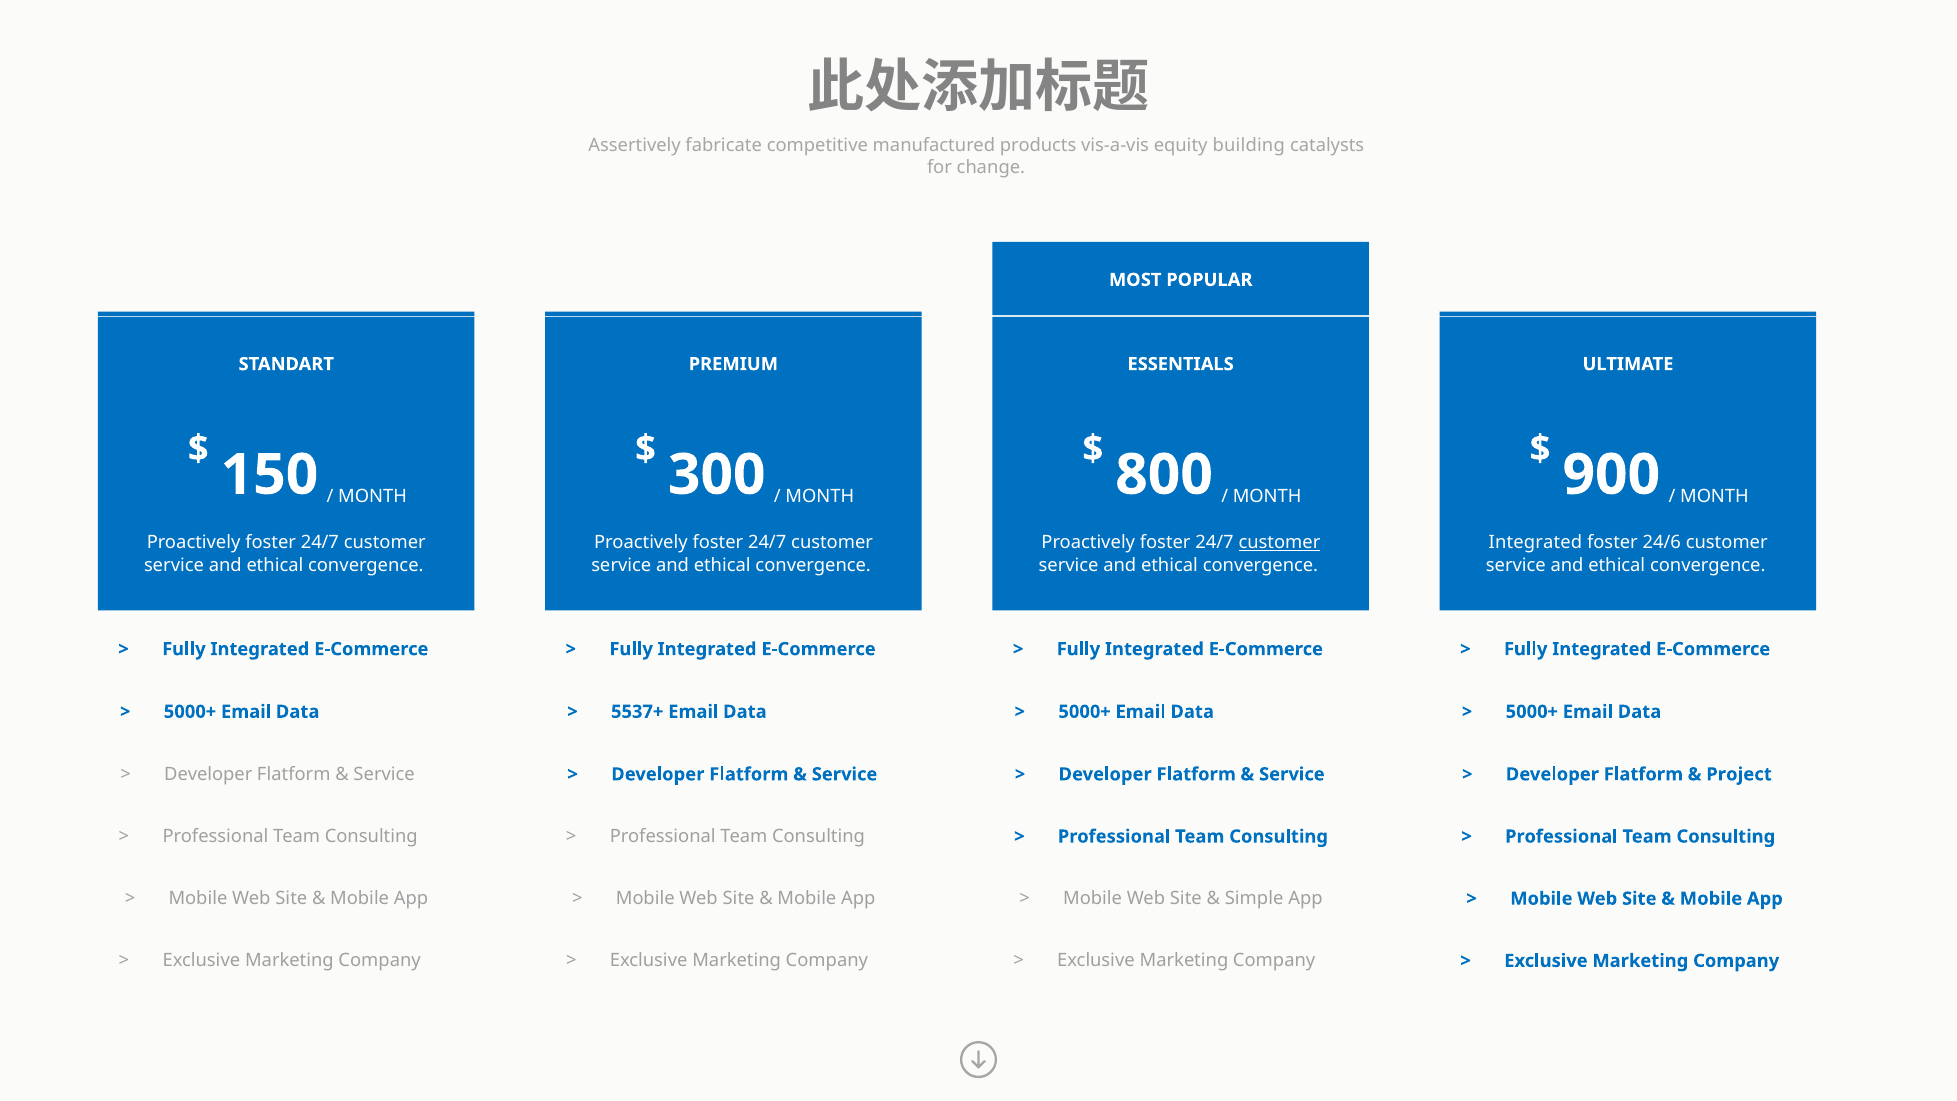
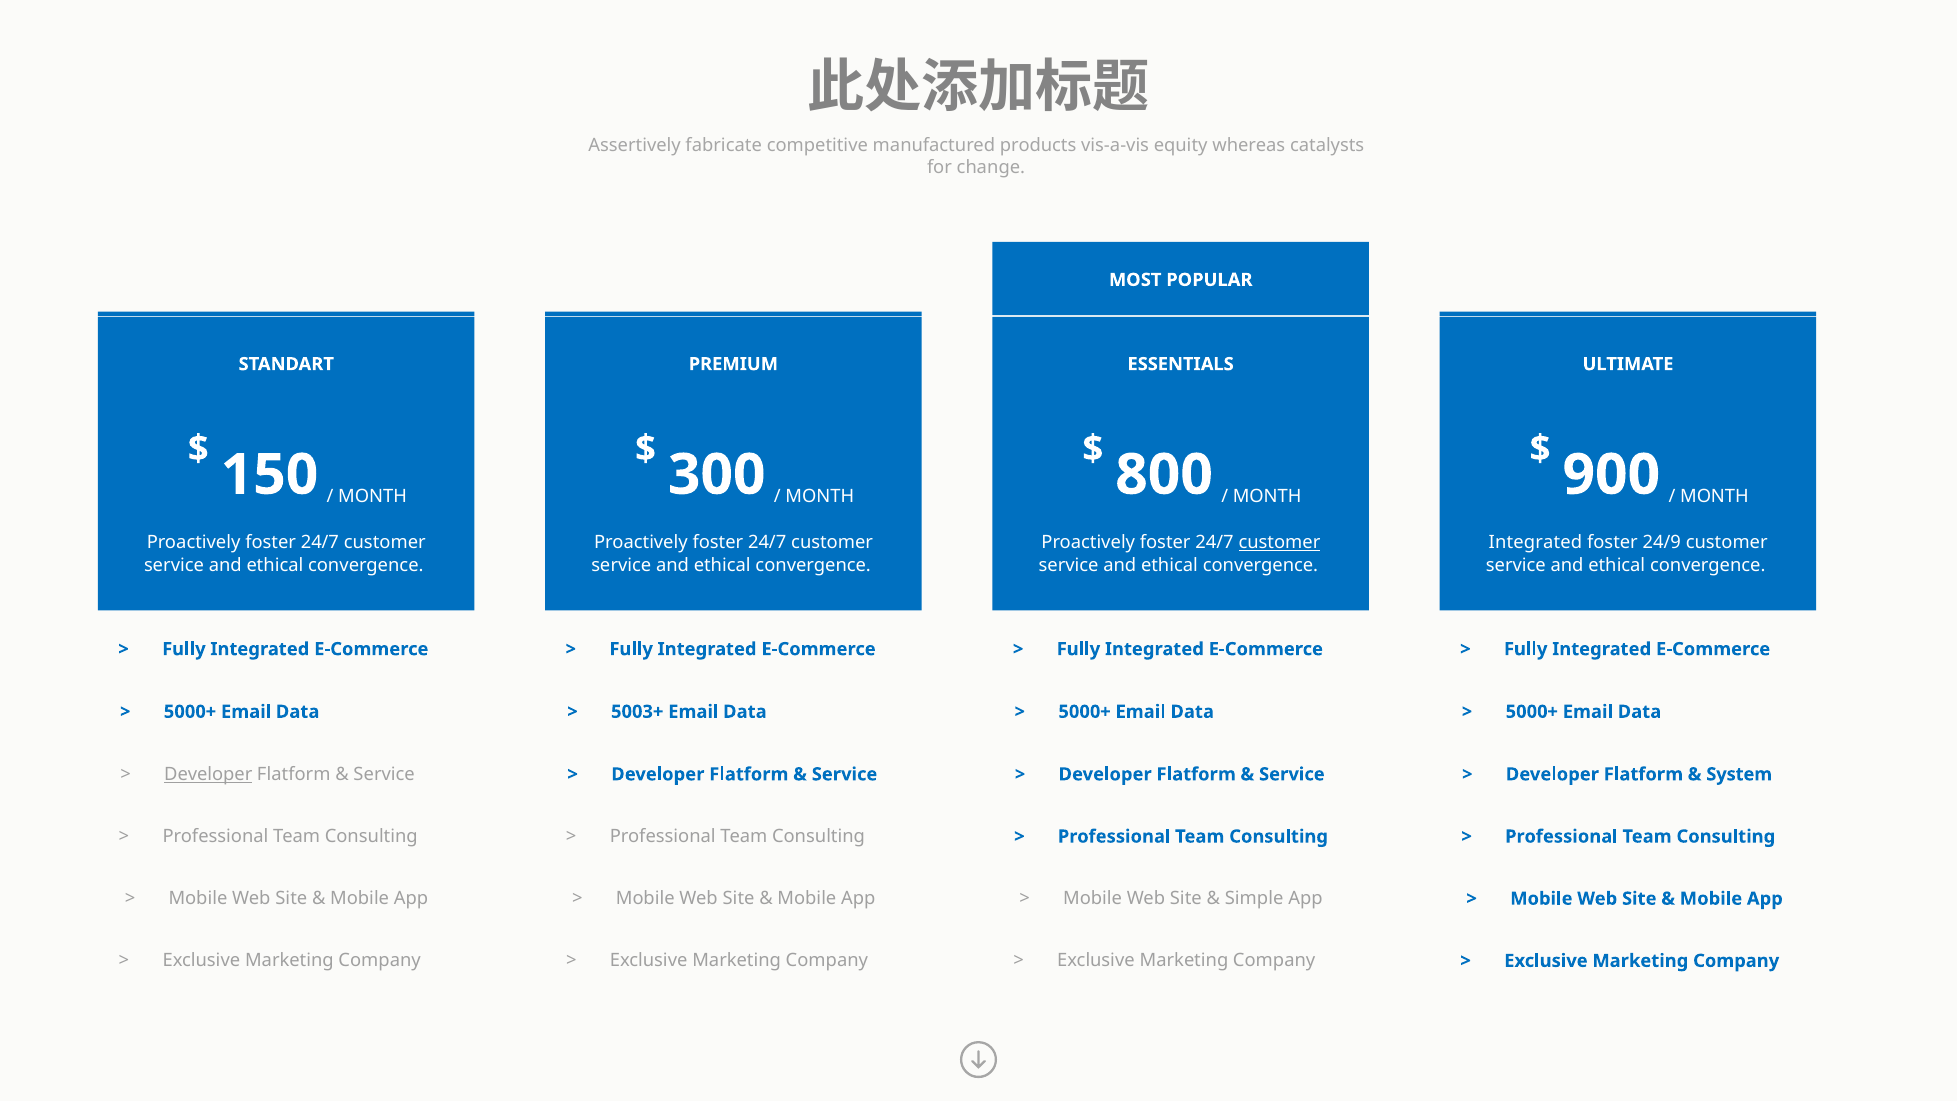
building: building -> whereas
24/6: 24/6 -> 24/9
5537+: 5537+ -> 5003+
Developer at (208, 774) underline: none -> present
Project: Project -> System
